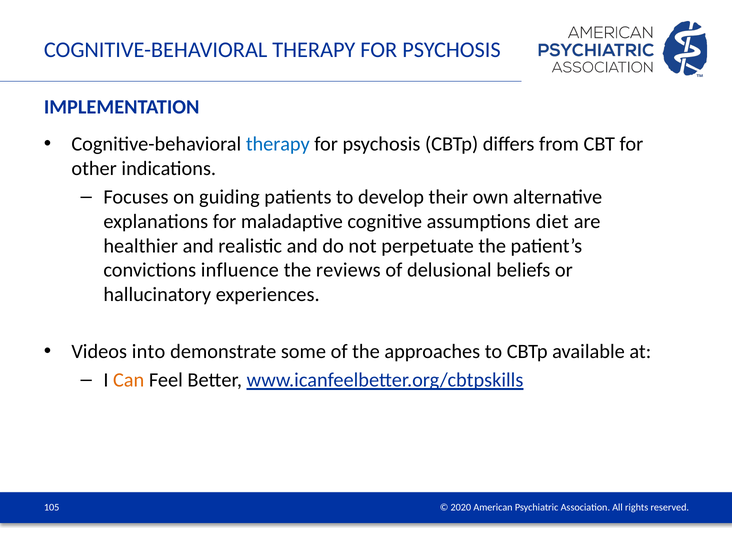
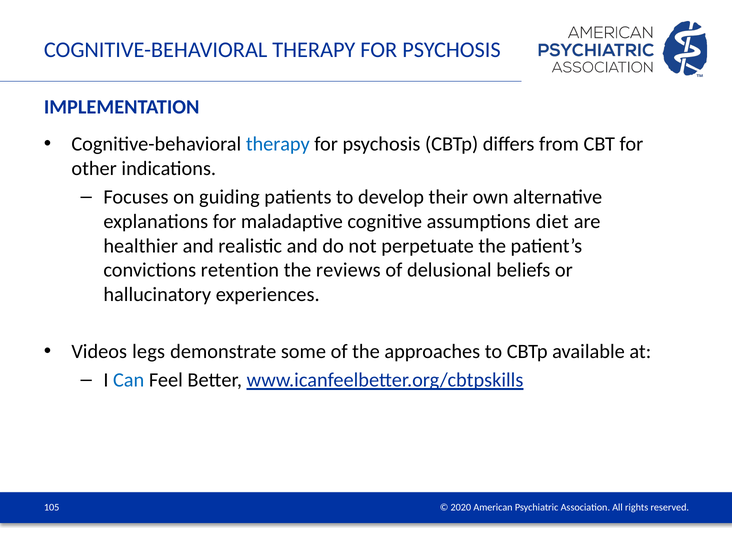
influence: influence -> retention
into: into -> legs
Can colour: orange -> blue
